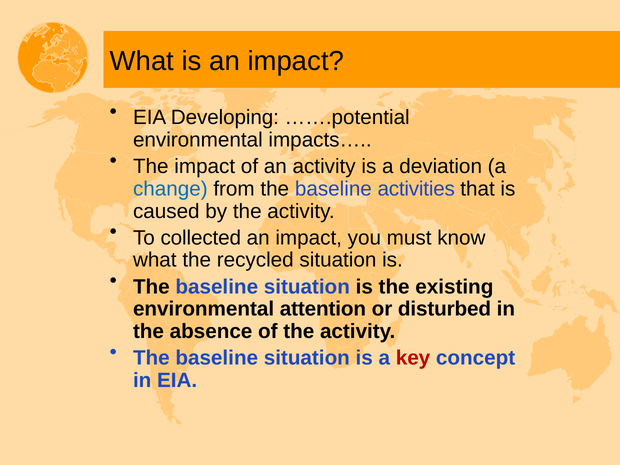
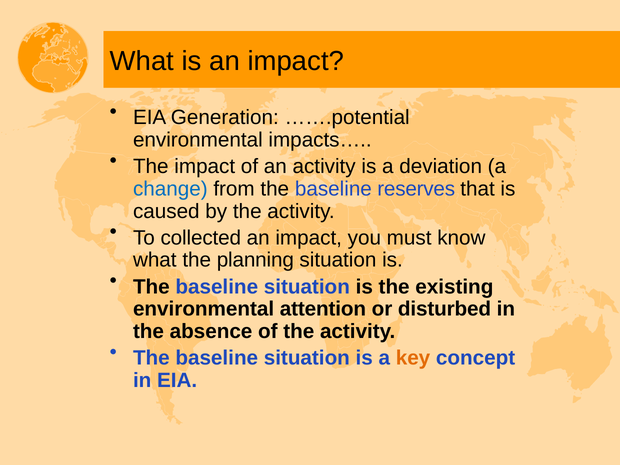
Developing: Developing -> Generation
activities: activities -> reserves
recycled: recycled -> planning
key colour: red -> orange
